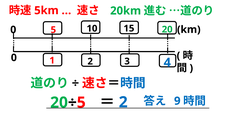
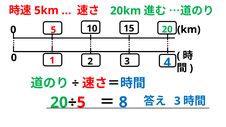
2 at (123, 102): 2 -> 8
9 at (177, 101): 9 -> 3
